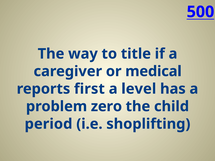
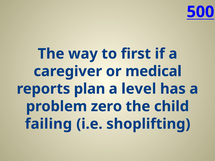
title: title -> first
first: first -> plan
period: period -> failing
